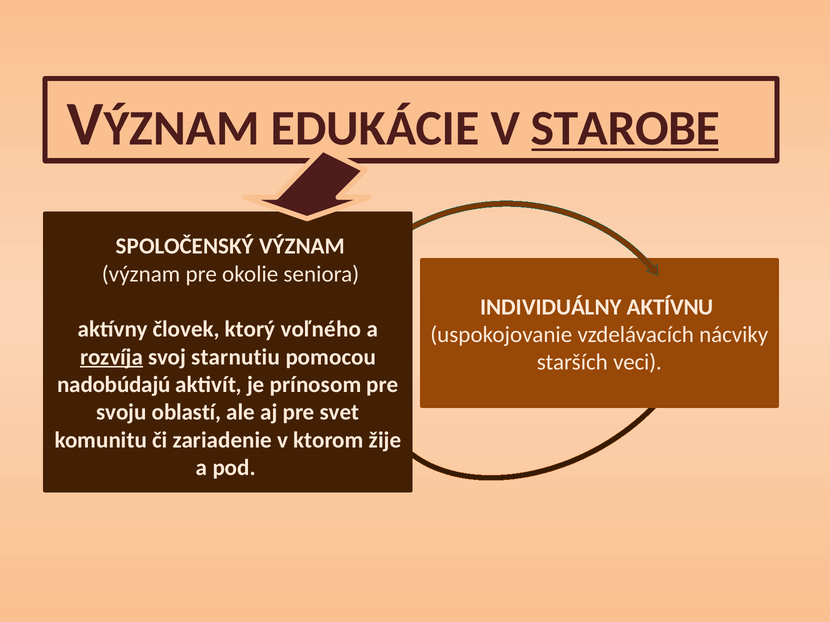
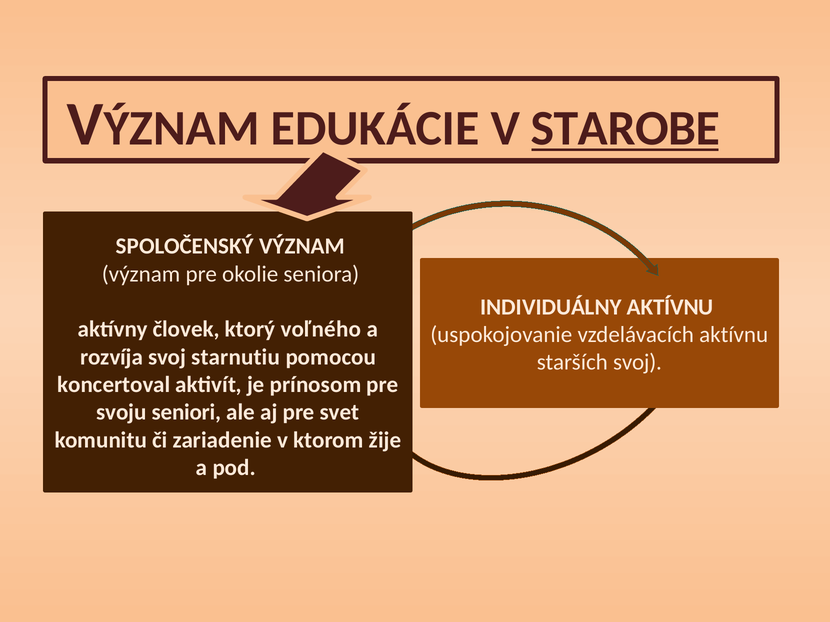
vzdelávacích nácviky: nácviky -> aktívnu
rozvíja underline: present -> none
starších veci: veci -> svoj
nadobúdajú: nadobúdajú -> koncertoval
oblastí: oblastí -> seniori
